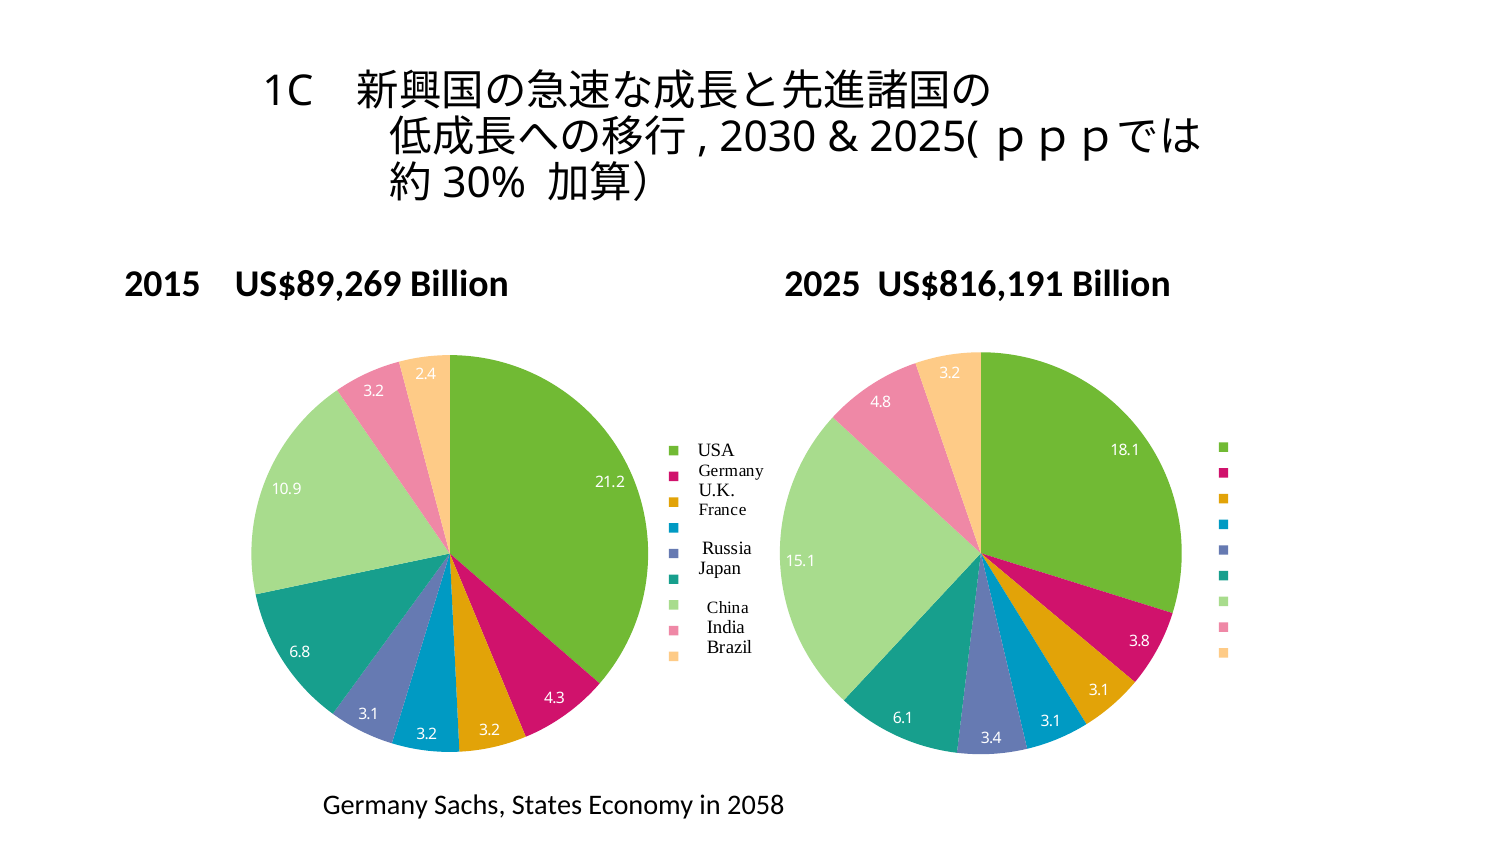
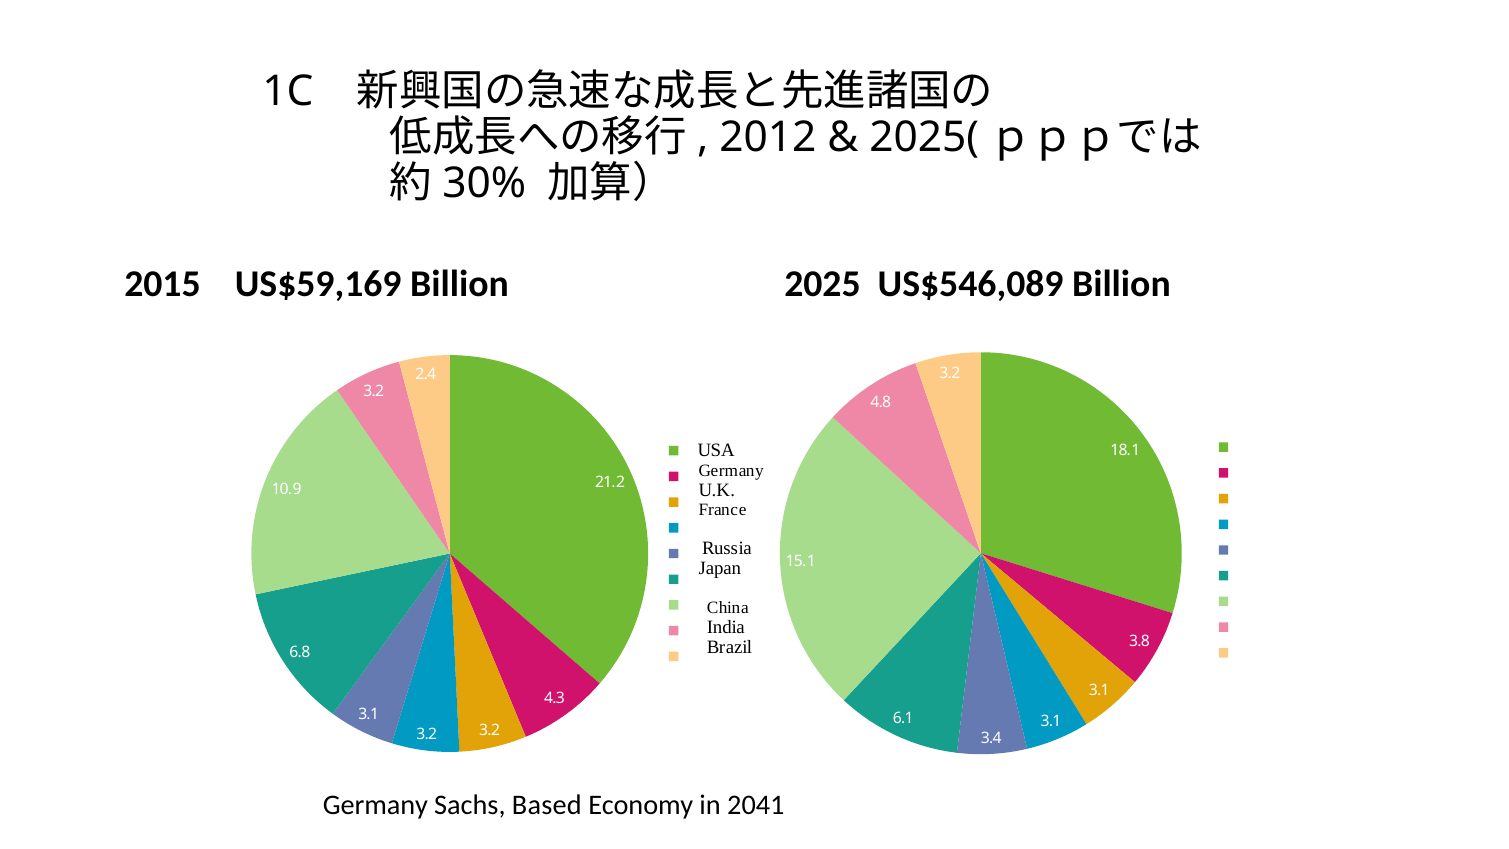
2030: 2030 -> 2012
US$89,269: US$89,269 -> US$59,169
US$816,191: US$816,191 -> US$546,089
States: States -> Based
2058: 2058 -> 2041
